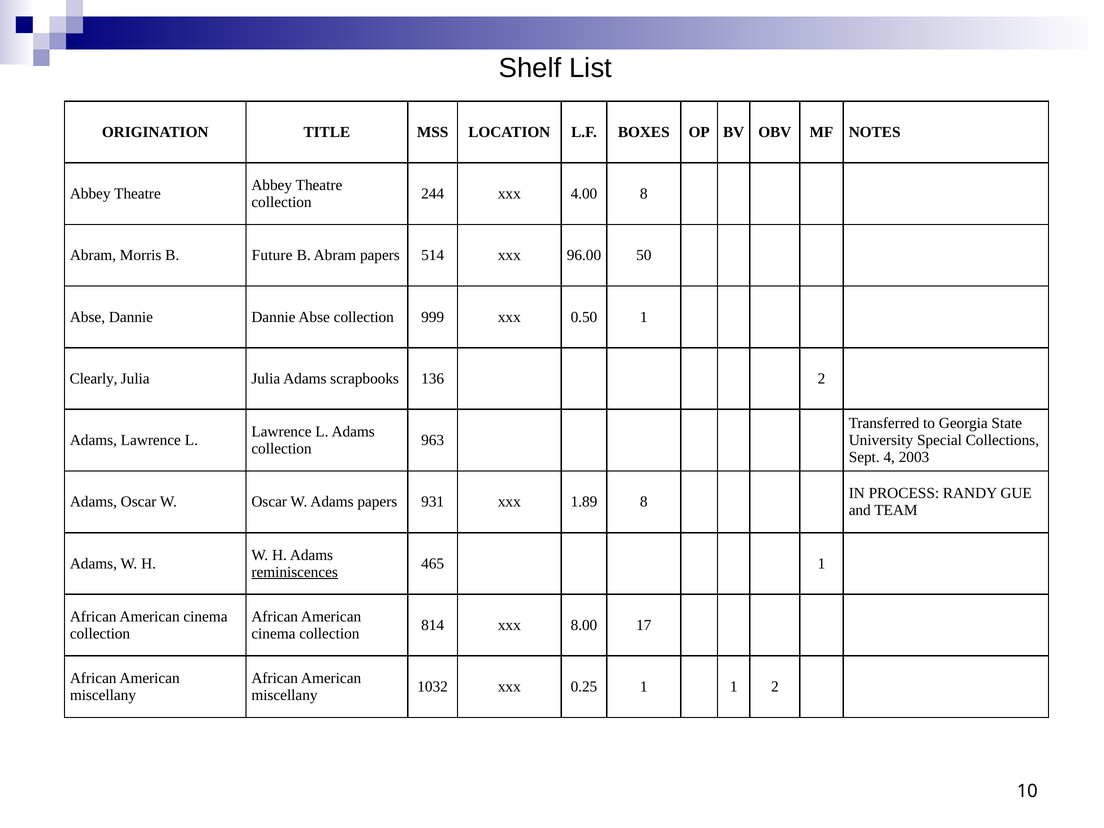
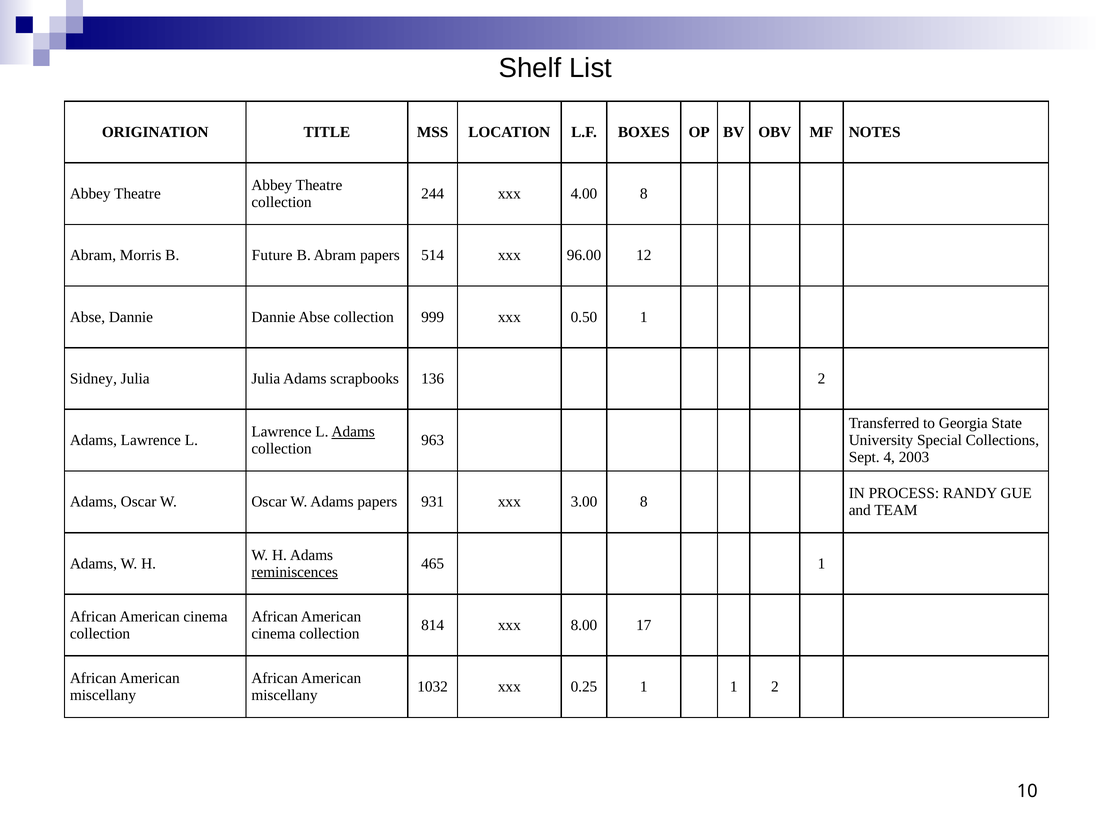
50: 50 -> 12
Clearly: Clearly -> Sidney
Adams at (353, 432) underline: none -> present
1.89: 1.89 -> 3.00
